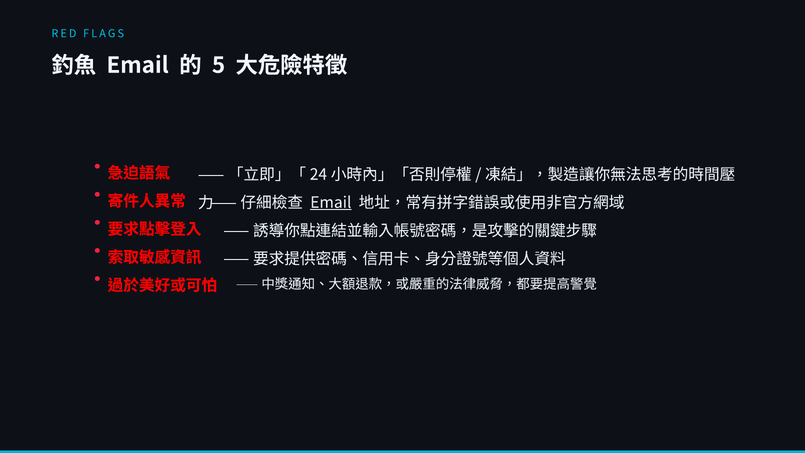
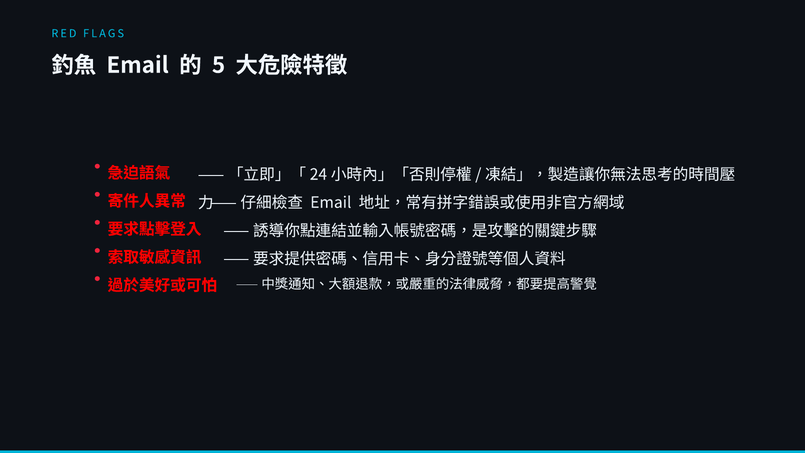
Email at (331, 203) underline: present -> none
